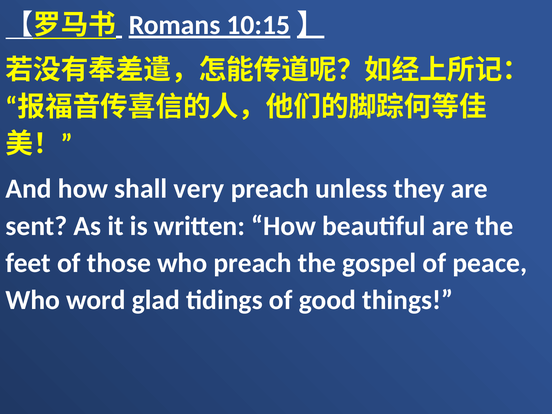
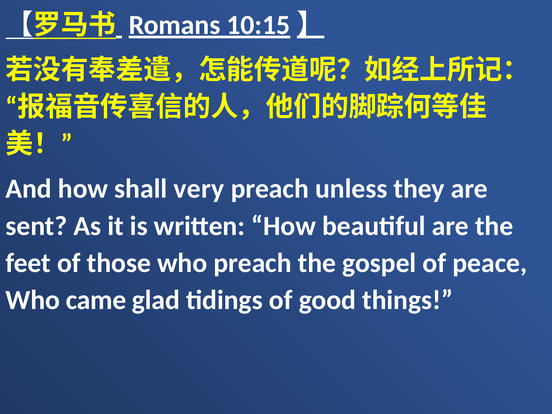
word: word -> came
